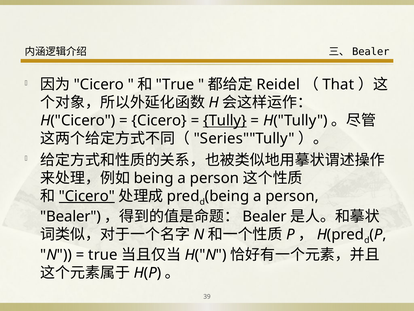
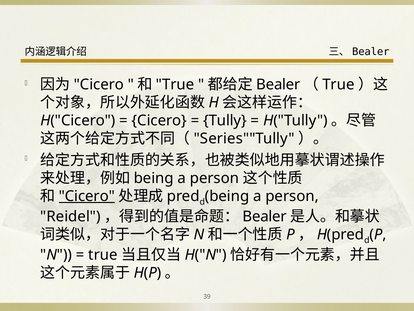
Reidel at (278, 85): Reidel -> Bealer
That at (338, 85): That -> True
Tully at (225, 120) underline: present -> none
Bealer at (71, 216): Bealer -> Reidel
